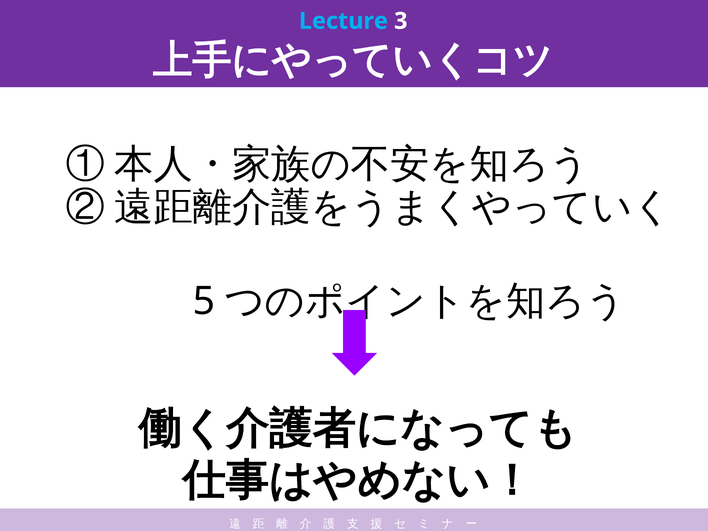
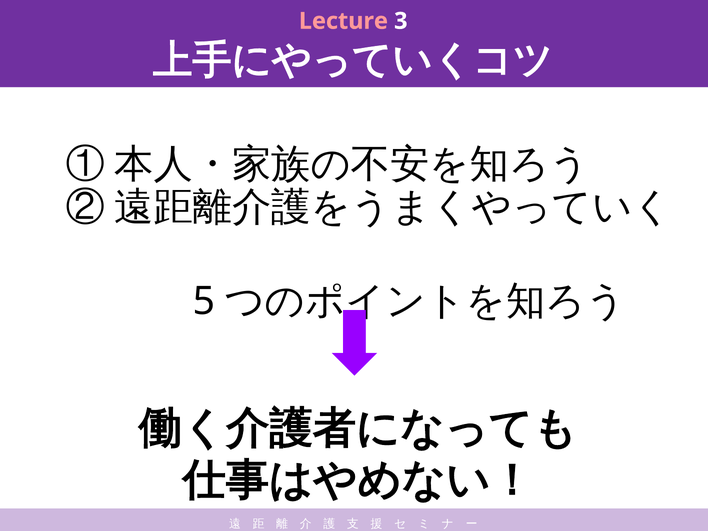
Lecture colour: light blue -> pink
